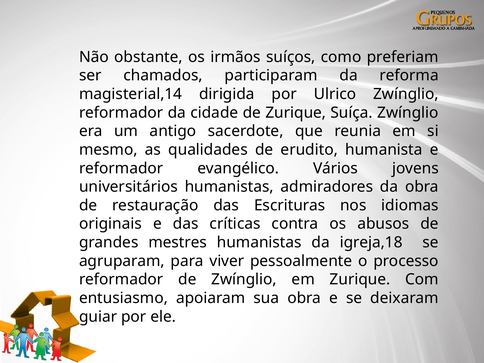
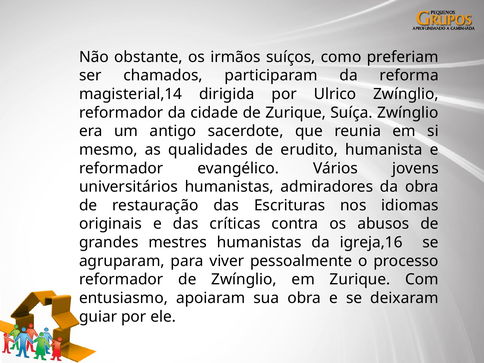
igreja,18: igreja,18 -> igreja,16
